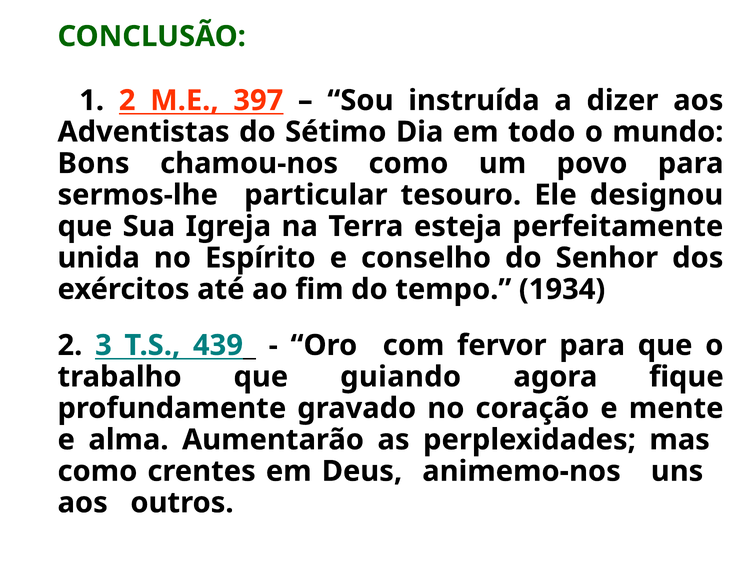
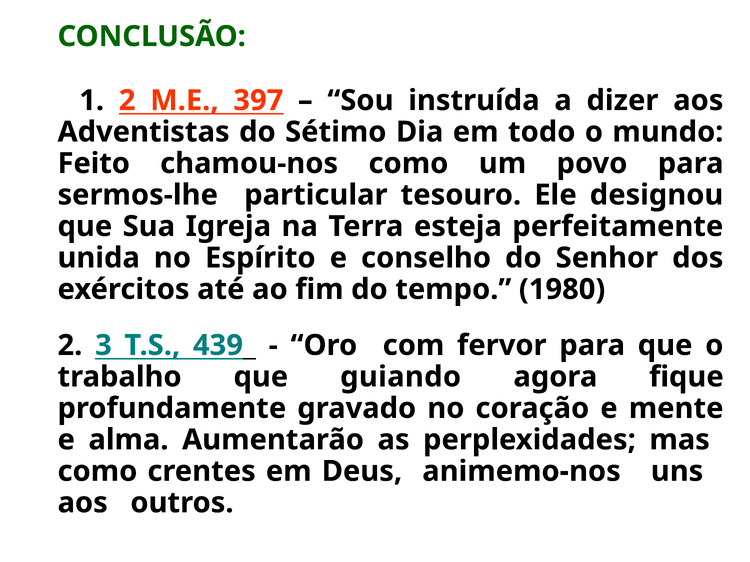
Bons: Bons -> Feito
1934: 1934 -> 1980
